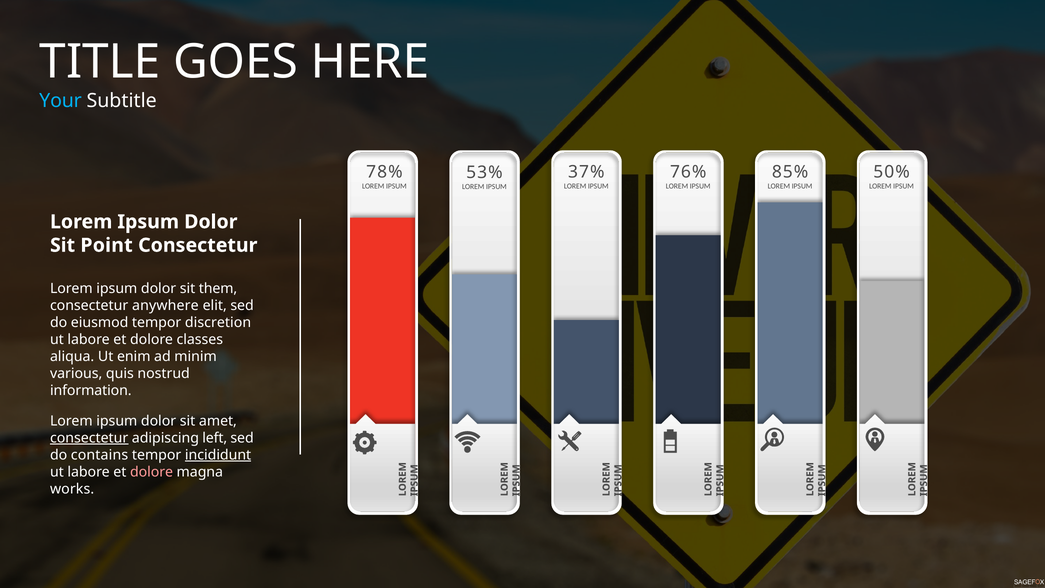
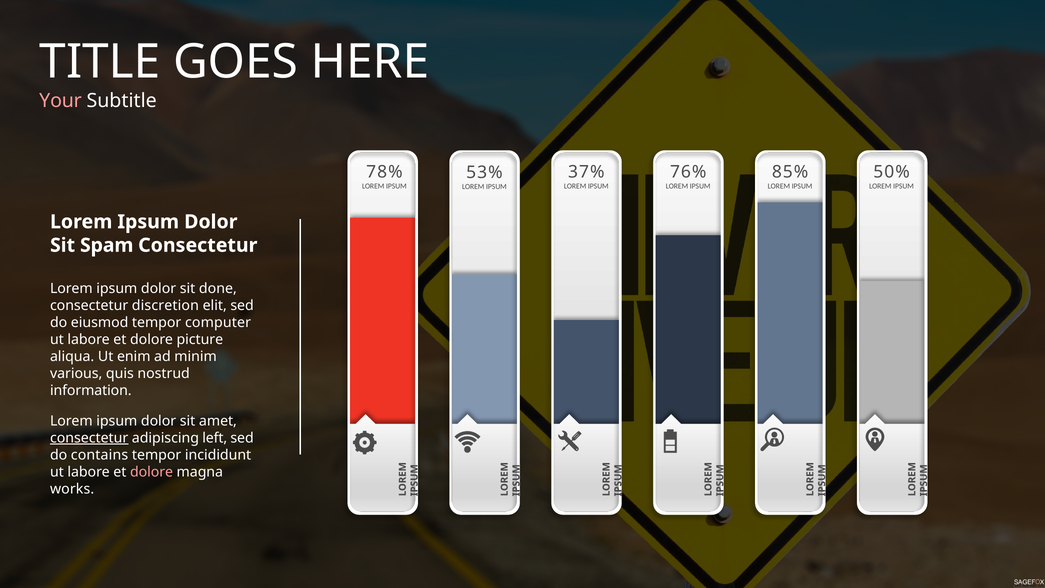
Your colour: light blue -> pink
Point: Point -> Spam
them: them -> done
anywhere: anywhere -> discretion
discretion: discretion -> computer
classes: classes -> picture
incididunt underline: present -> none
